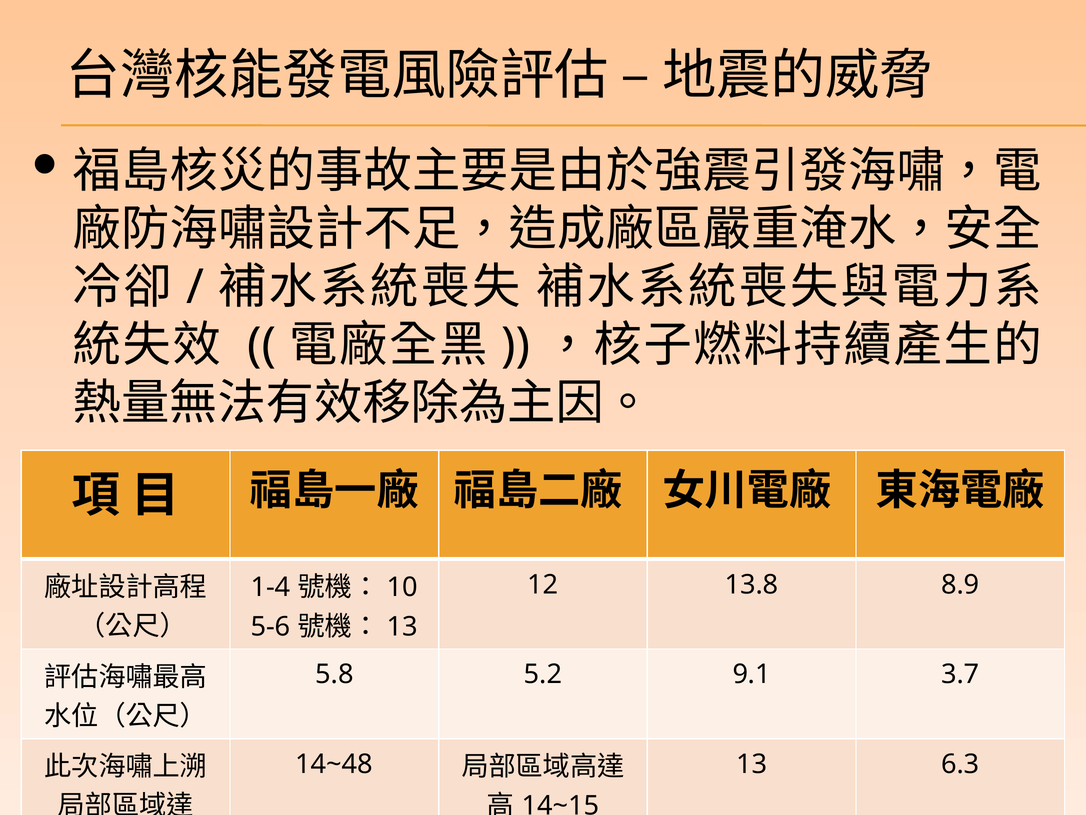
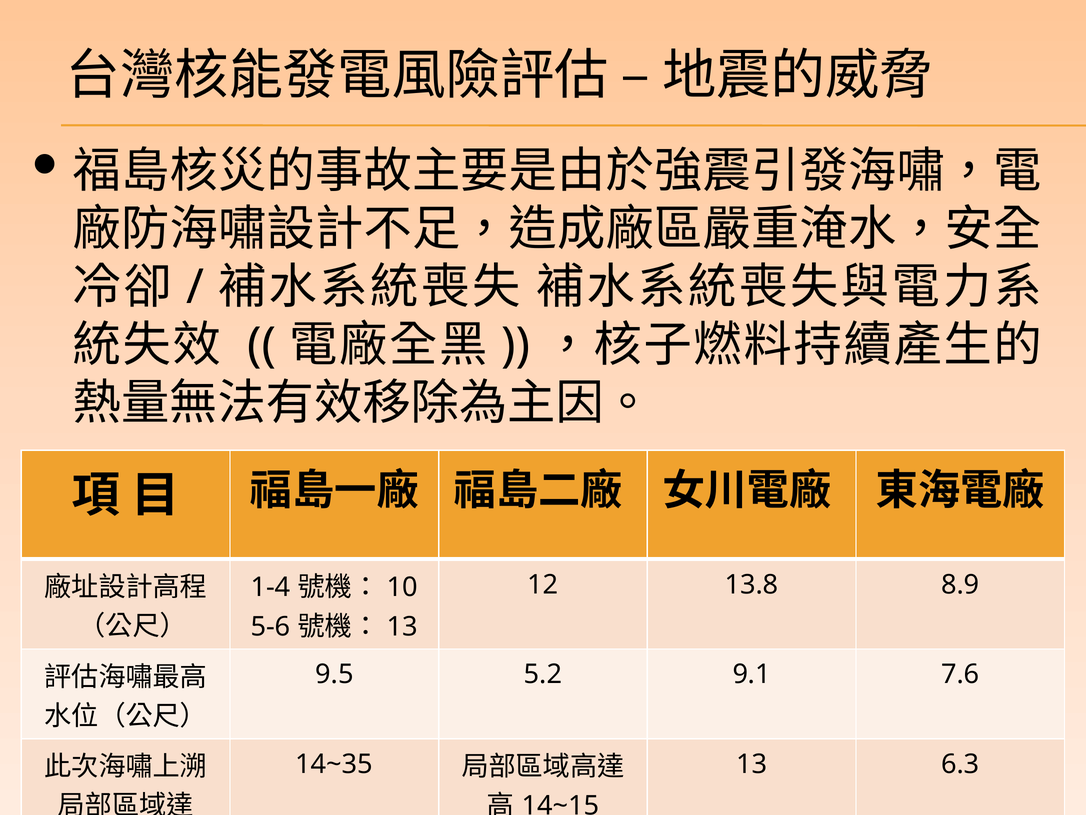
5.8: 5.8 -> 9.5
3.7: 3.7 -> 7.6
14~48: 14~48 -> 14~35
